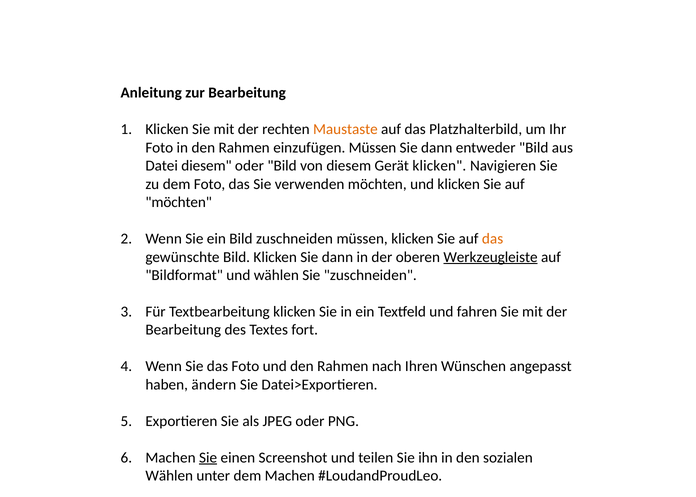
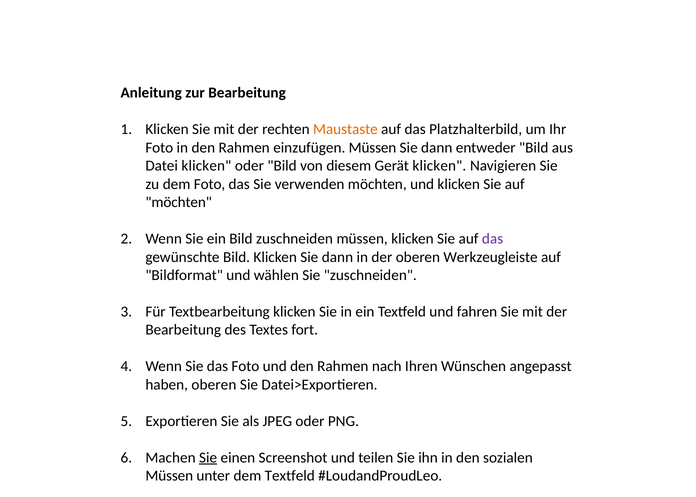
Datei diesem: diesem -> klicken
das at (493, 239) colour: orange -> purple
Werkzeugleiste underline: present -> none
haben ändern: ändern -> oberen
Wählen at (169, 476): Wählen -> Müssen
dem Machen: Machen -> Textfeld
